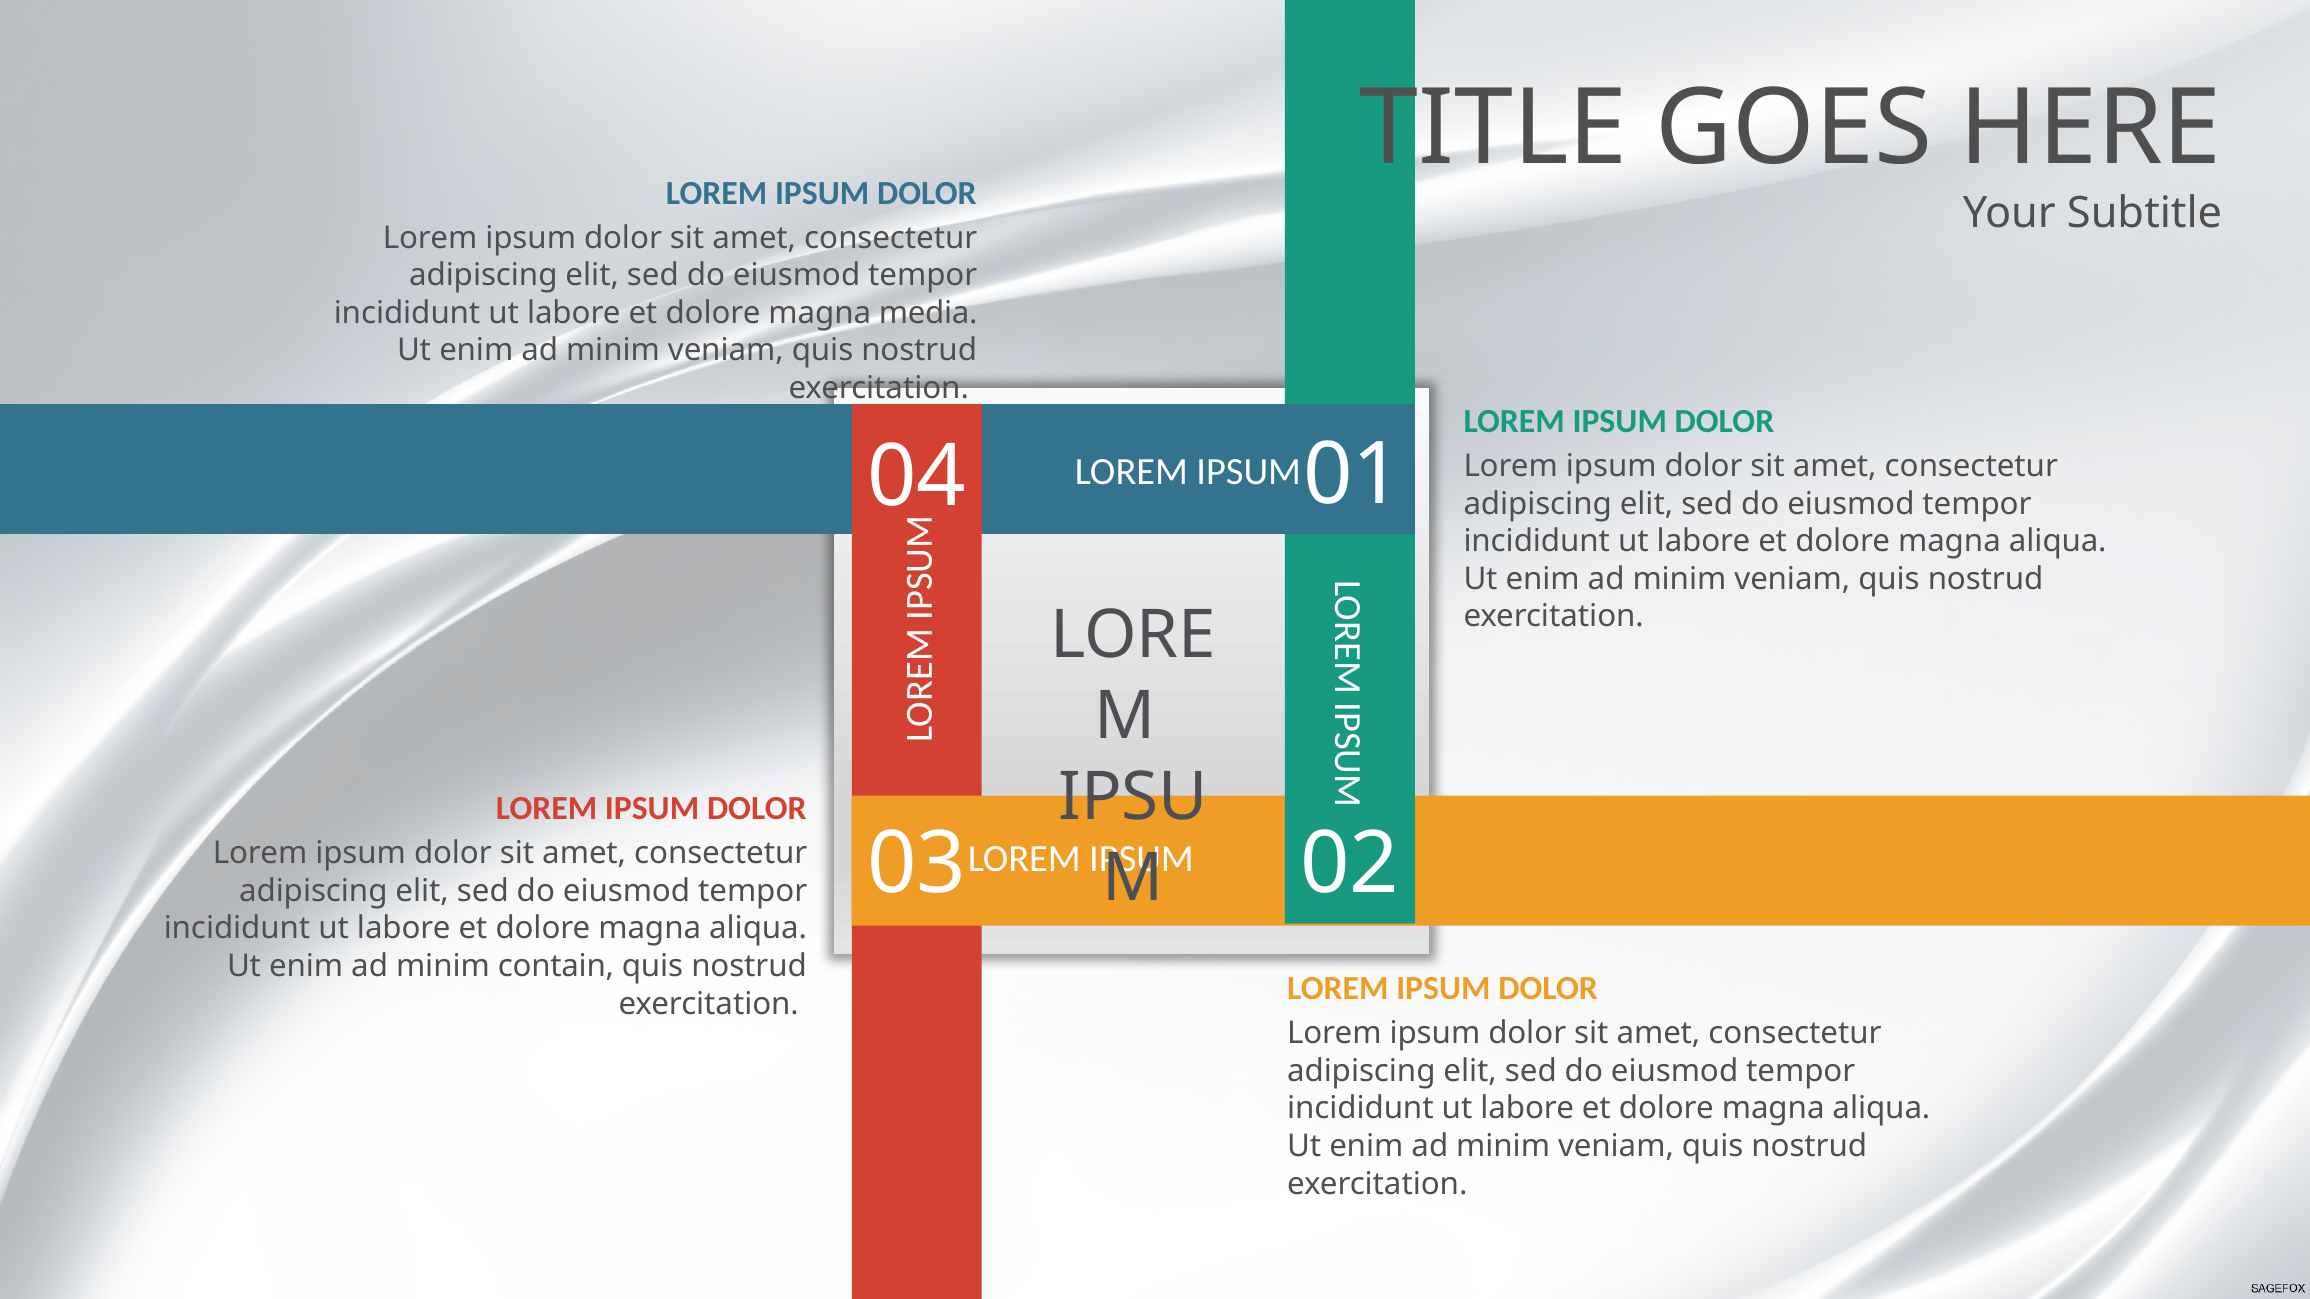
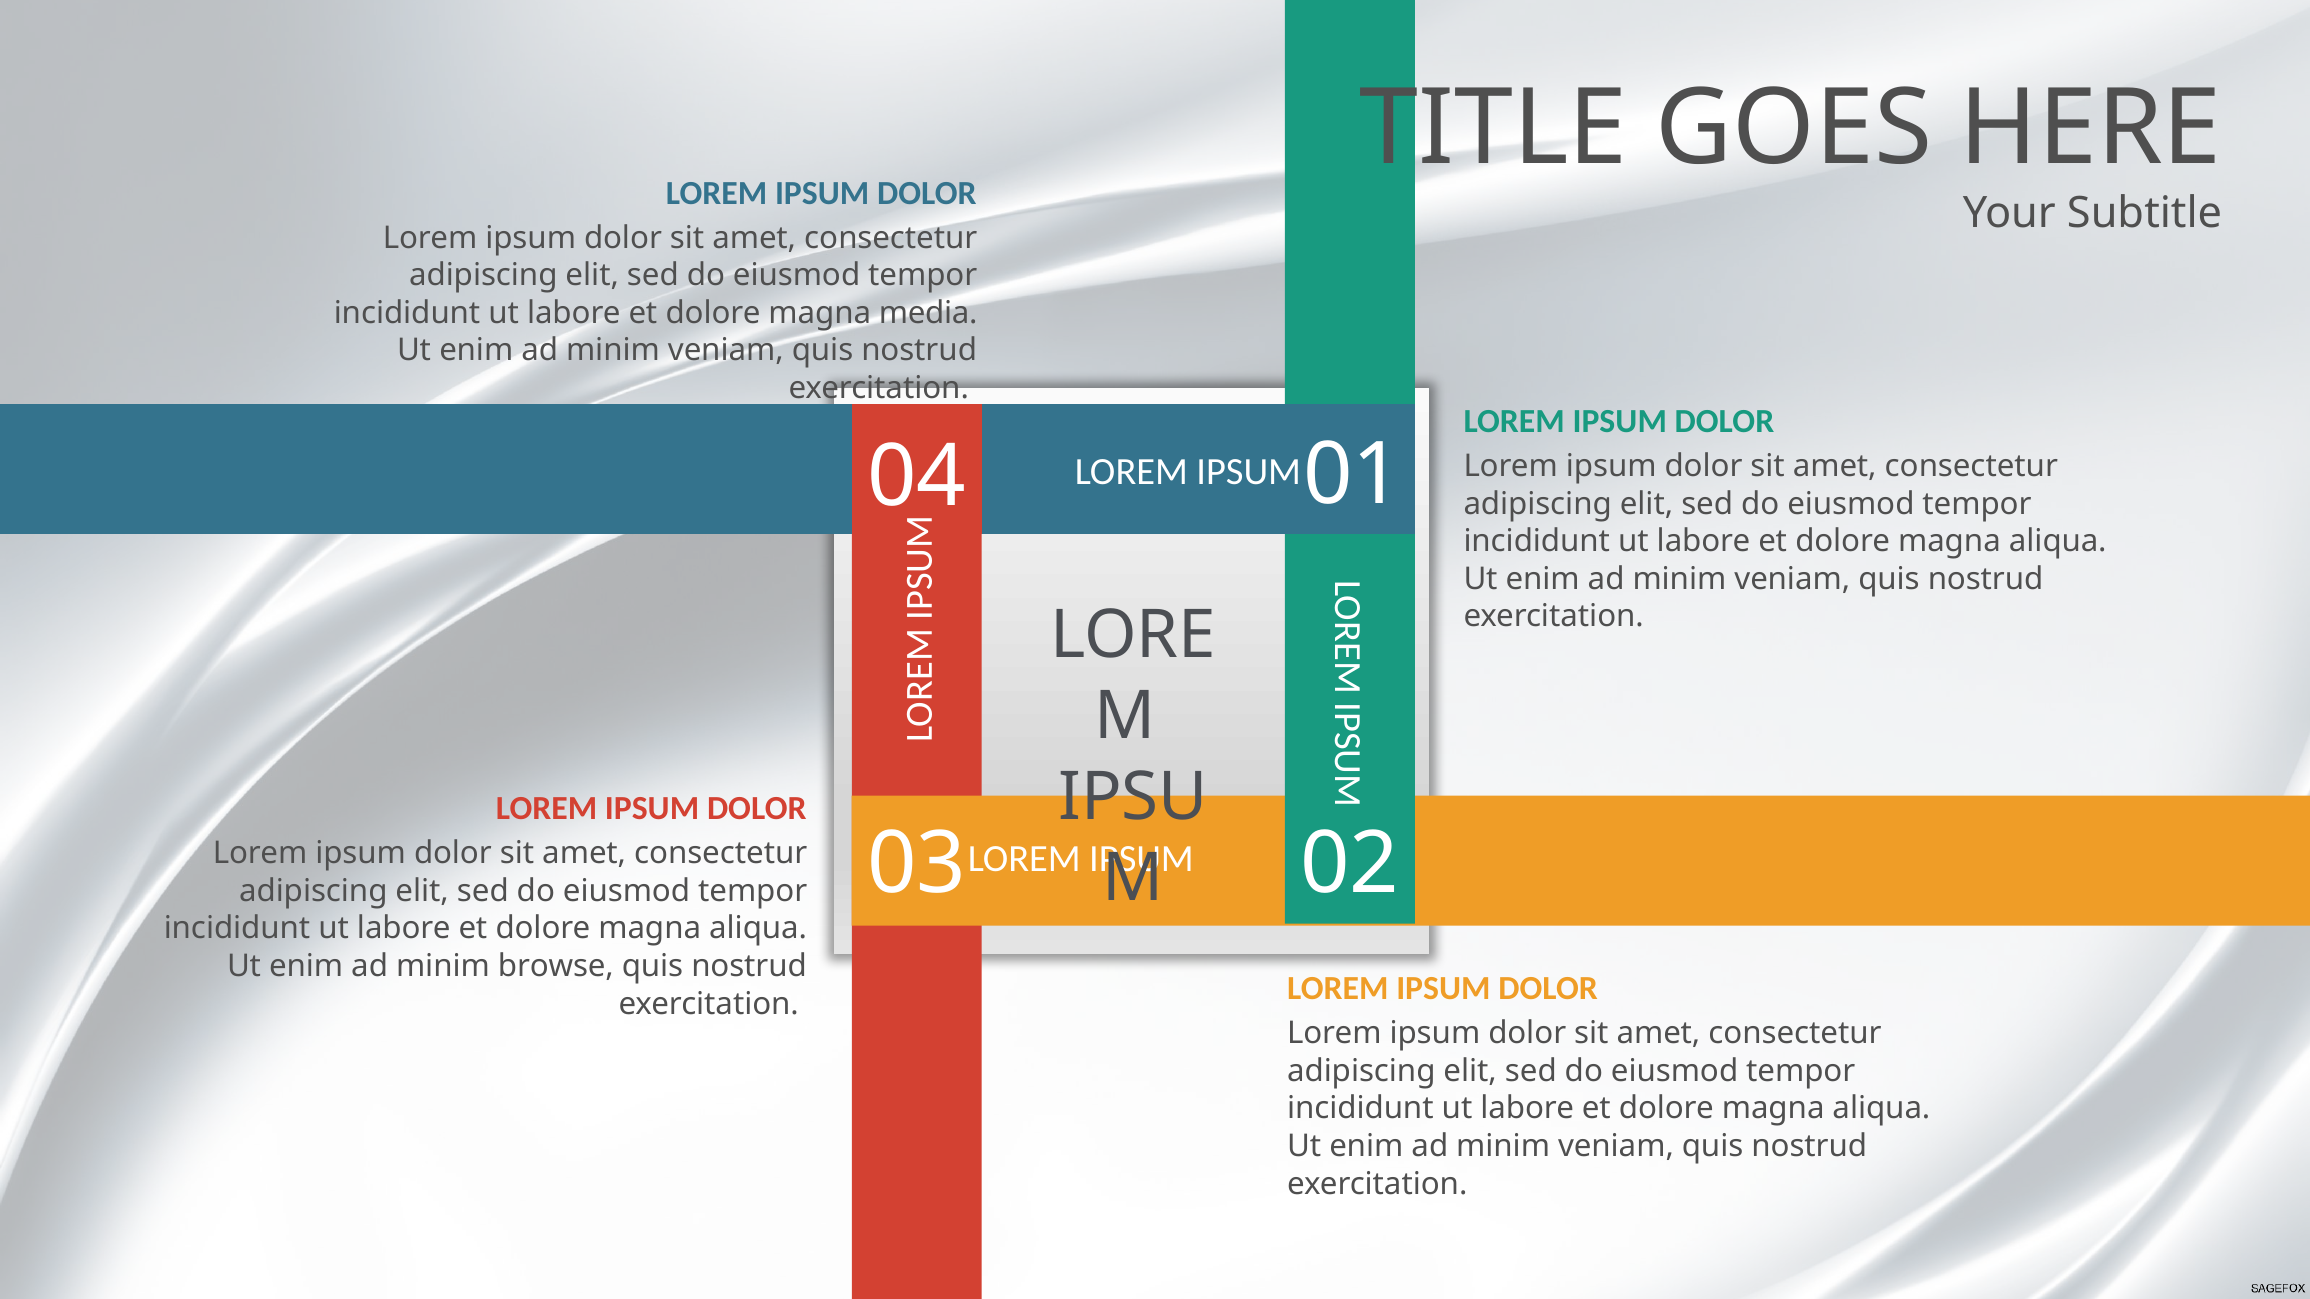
contain: contain -> browse
